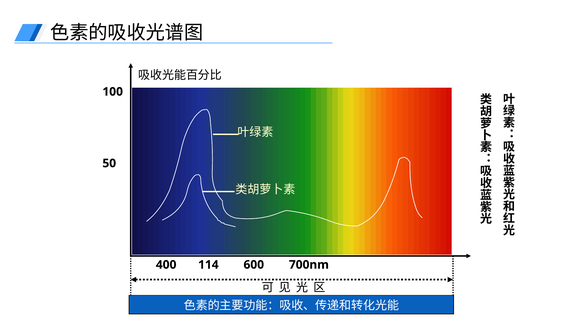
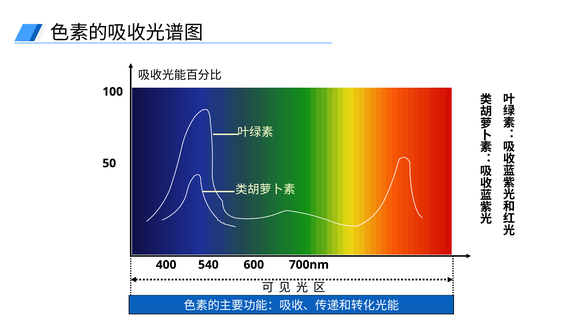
114: 114 -> 540
